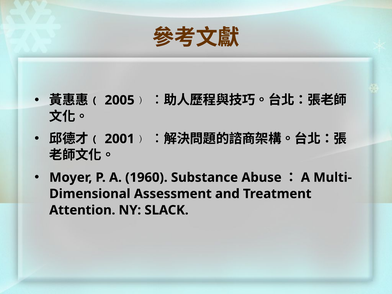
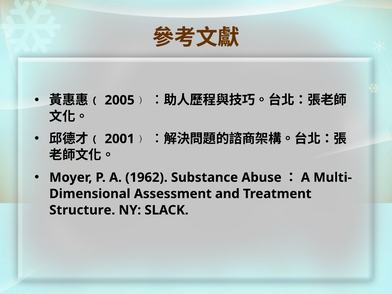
1960: 1960 -> 1962
Attention: Attention -> Structure
